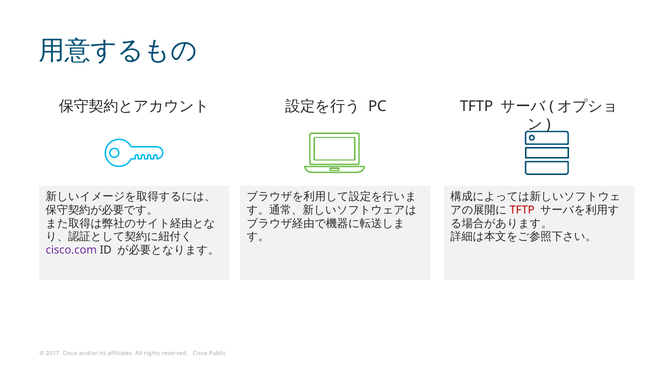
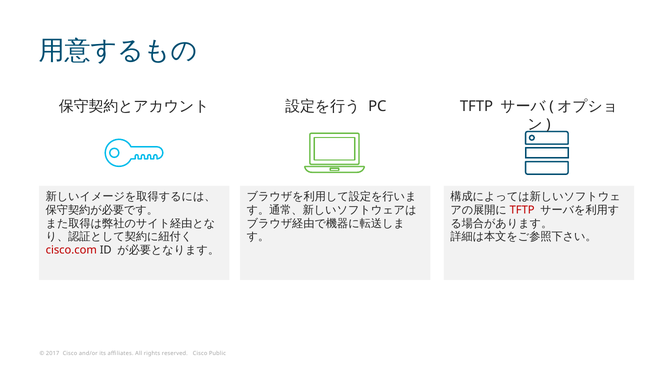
cisco.com colour: purple -> red
